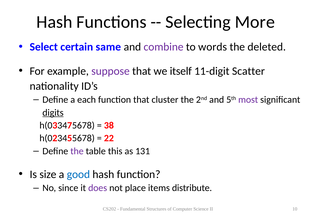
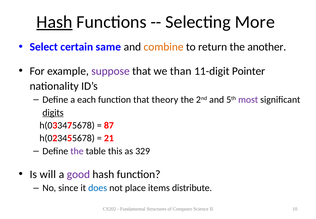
Hash at (54, 22) underline: none -> present
combine colour: purple -> orange
words: words -> return
deleted: deleted -> another
itself: itself -> than
Scatter: Scatter -> Pointer
cluster: cluster -> theory
38: 38 -> 87
22: 22 -> 21
131: 131 -> 329
size: size -> will
good colour: blue -> purple
does colour: purple -> blue
